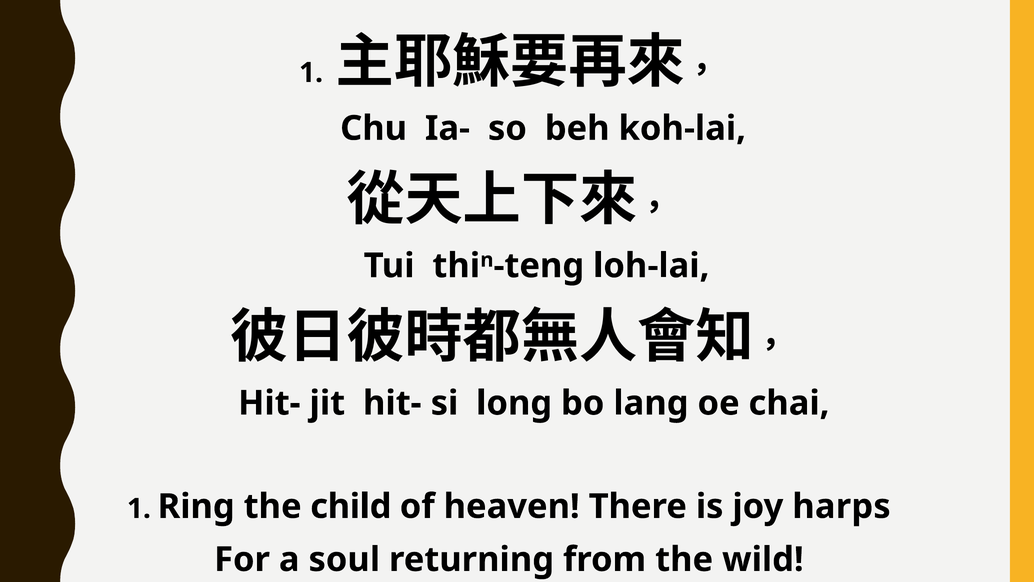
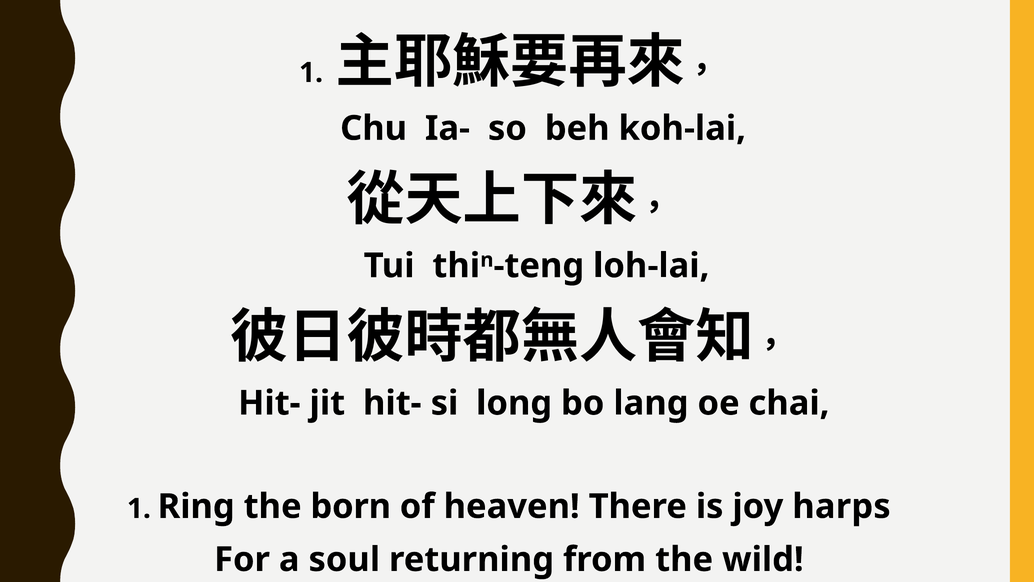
child: child -> born
